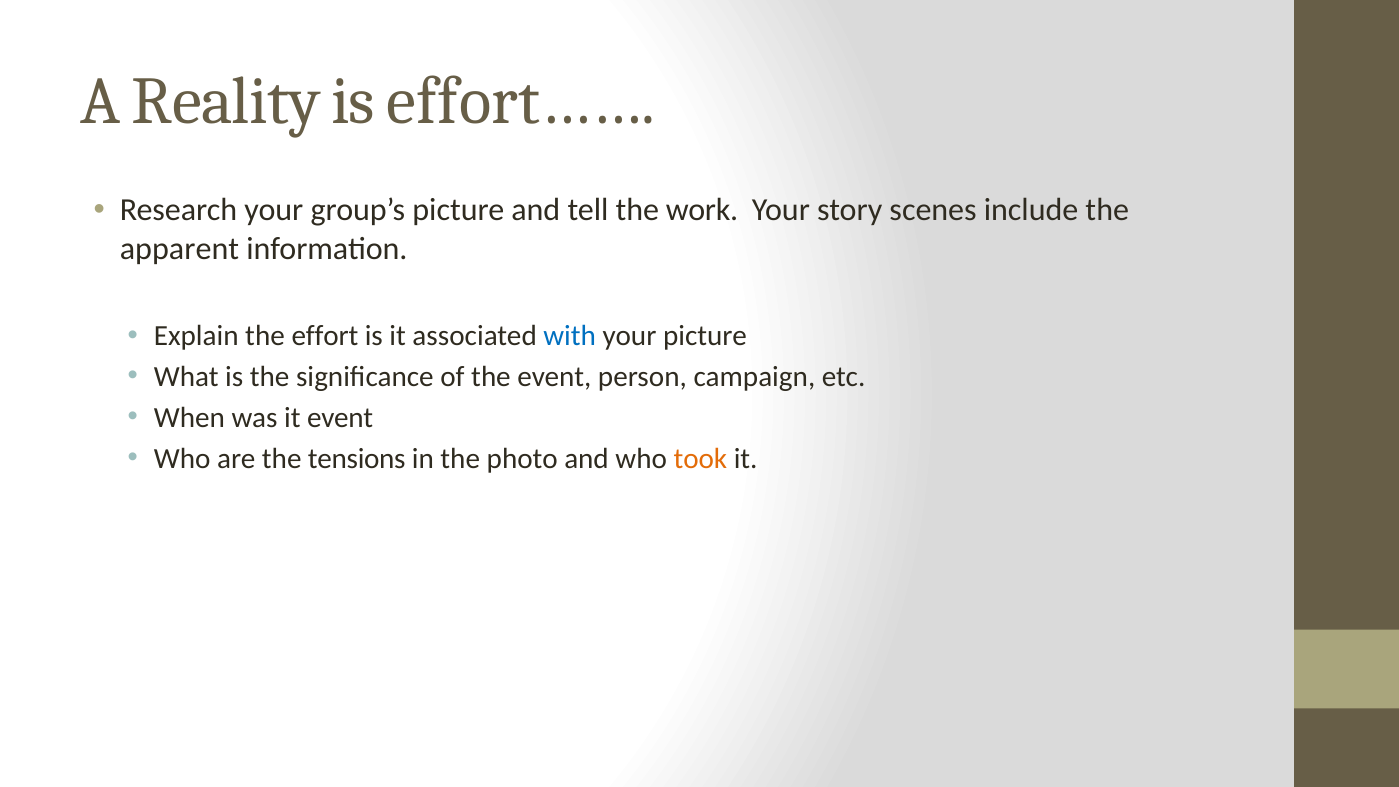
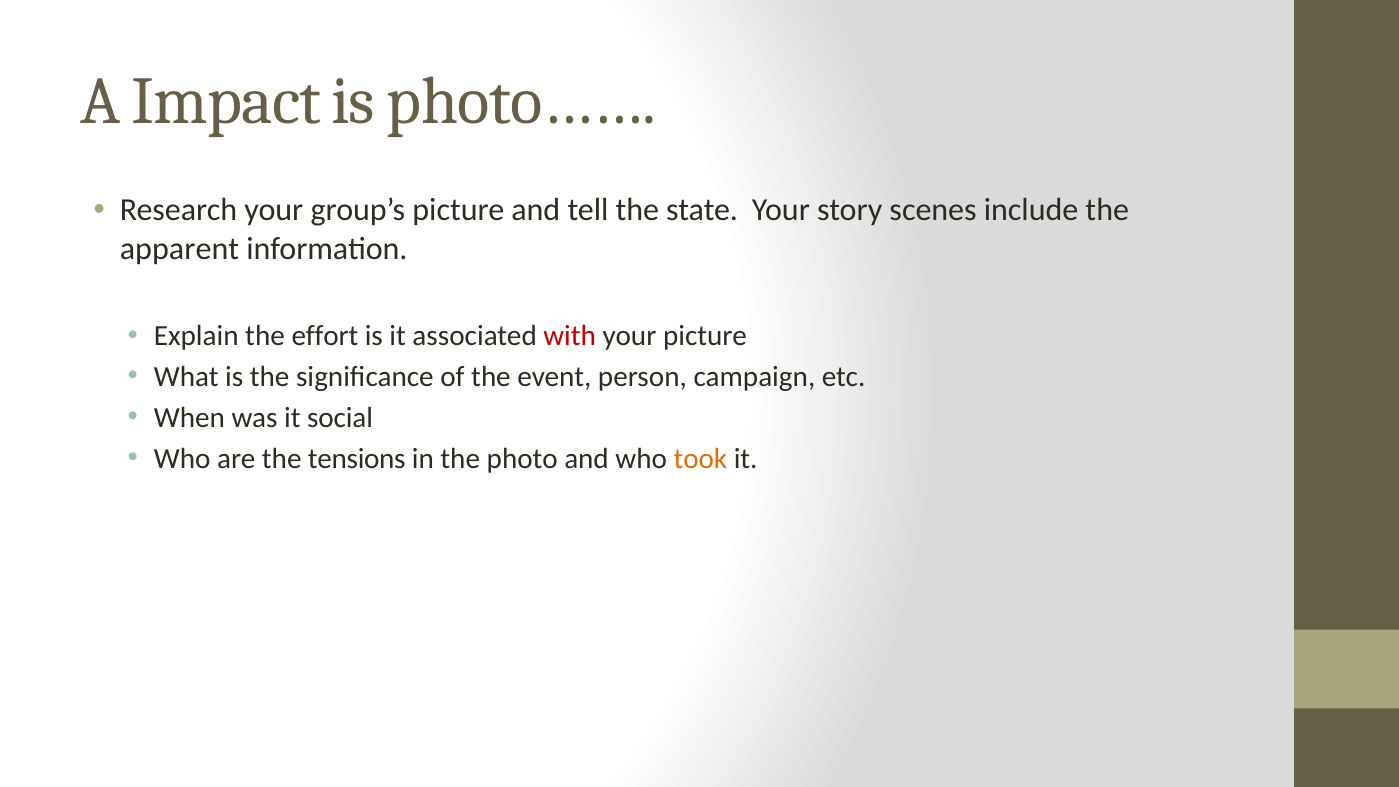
Reality: Reality -> Impact
effort……: effort…… -> photo……
work: work -> state
with colour: blue -> red
it event: event -> social
